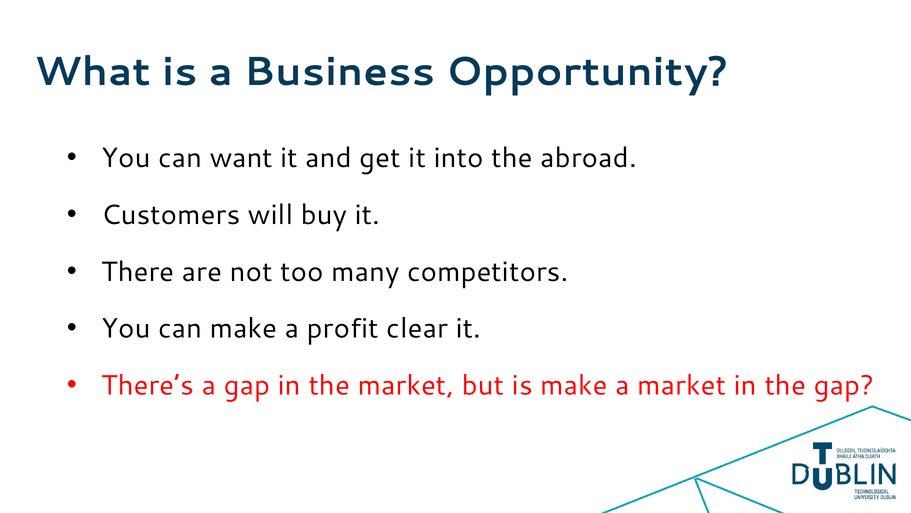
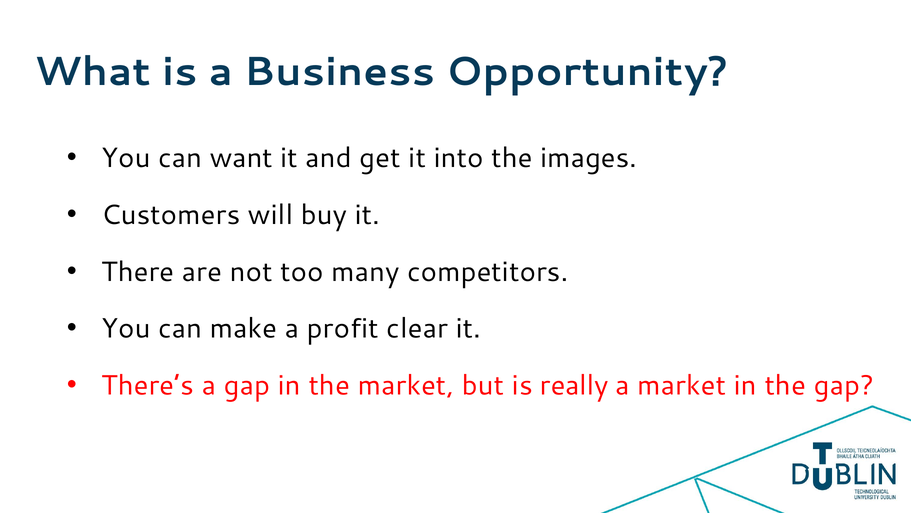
abroad: abroad -> images
is make: make -> really
